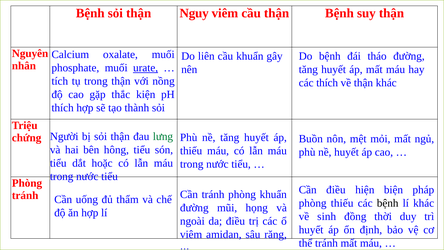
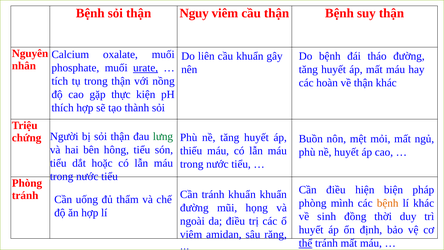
các thích: thích -> hoàn
thắc: thắc -> thực
tránh phòng: phòng -> khuẩn
phòng thiếu: thiếu -> mình
bệnh at (388, 203) colour: black -> orange
thể underline: none -> present
